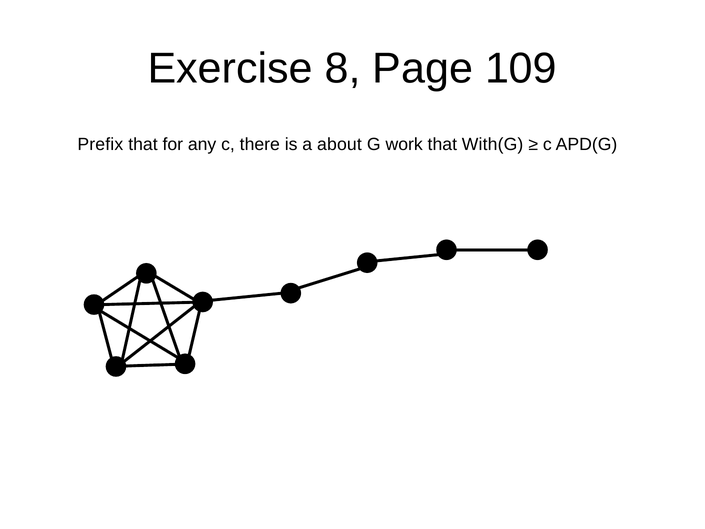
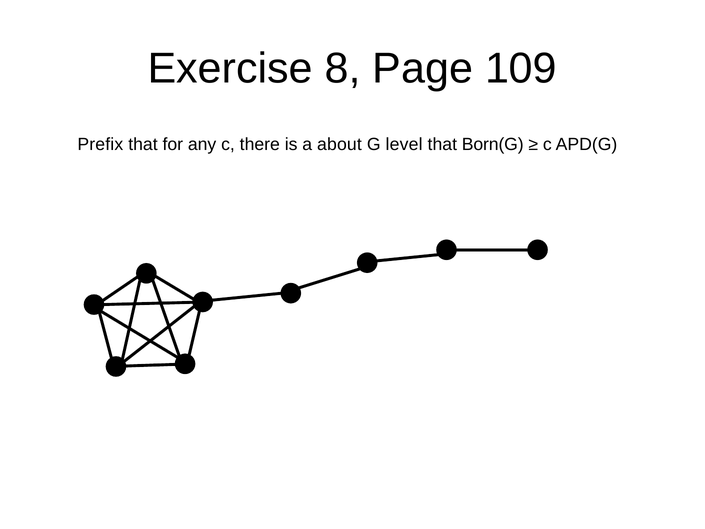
work: work -> level
With(G: With(G -> Born(G
